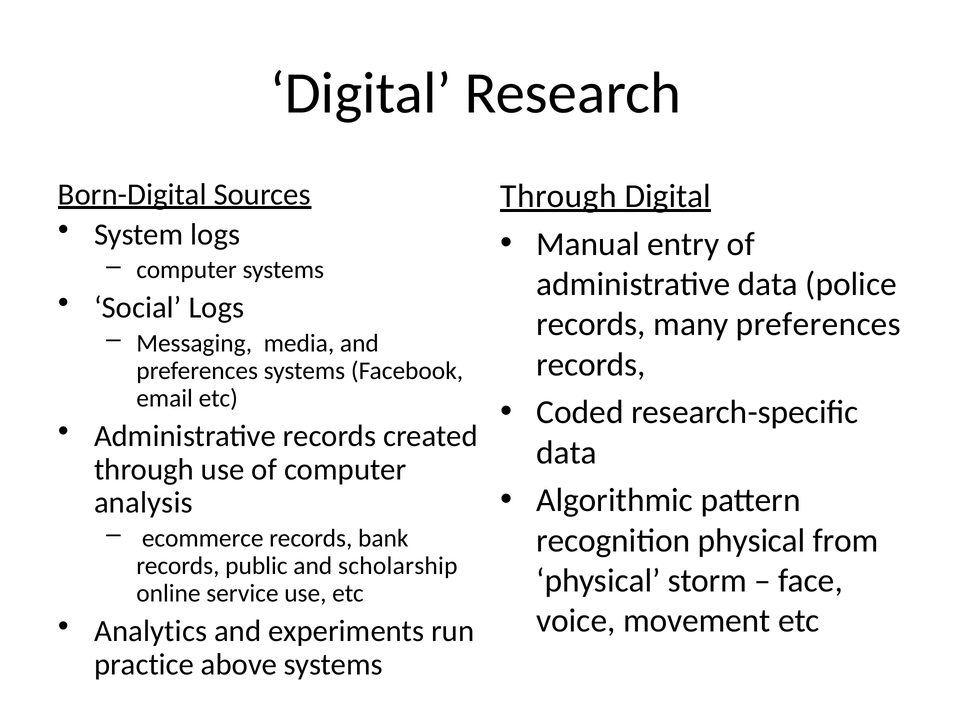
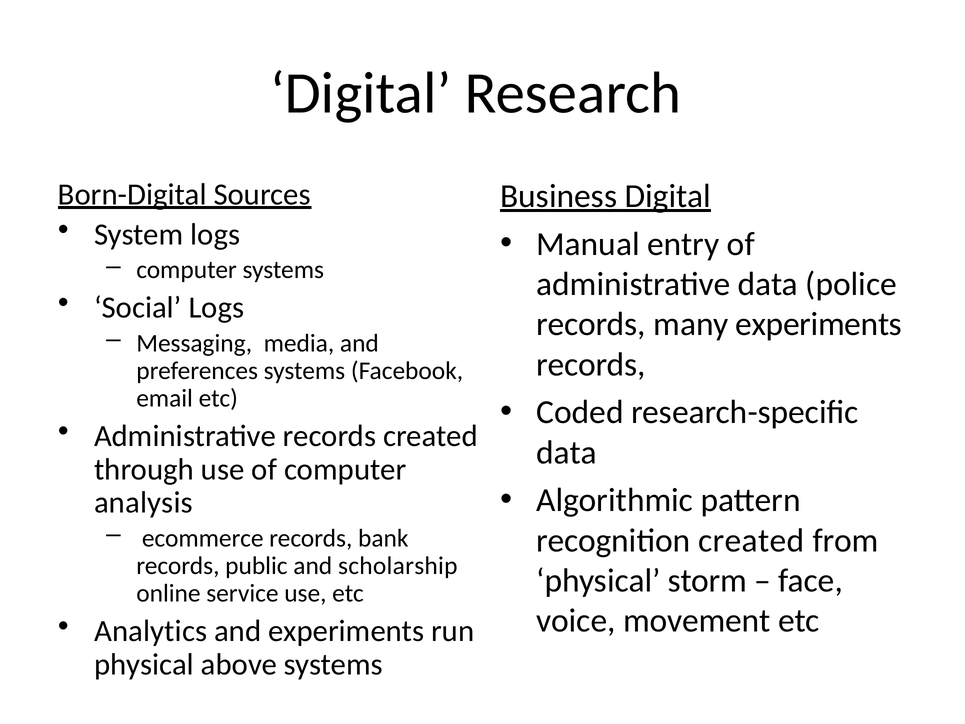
Through at (559, 196): Through -> Business
many preferences: preferences -> experiments
recognition physical: physical -> created
practice at (144, 664): practice -> physical
